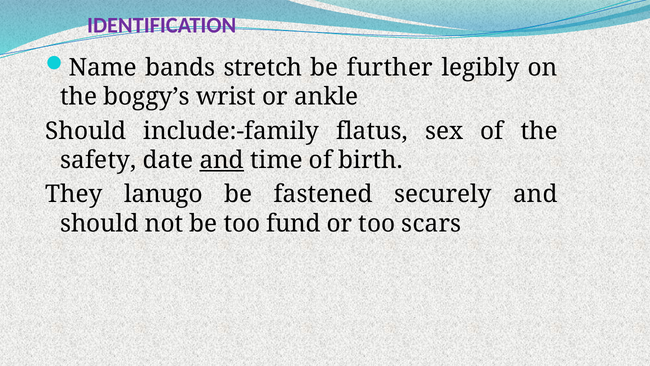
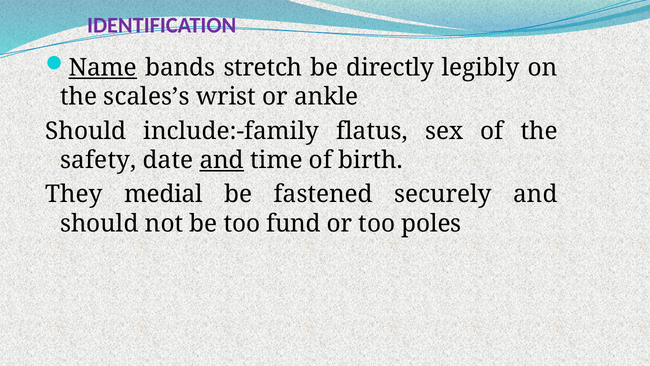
Name underline: none -> present
further: further -> directly
boggy’s: boggy’s -> scales’s
lanugo: lanugo -> medial
scars: scars -> poles
